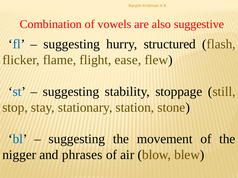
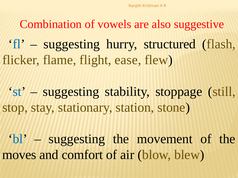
nigger: nigger -> moves
phrases: phrases -> comfort
